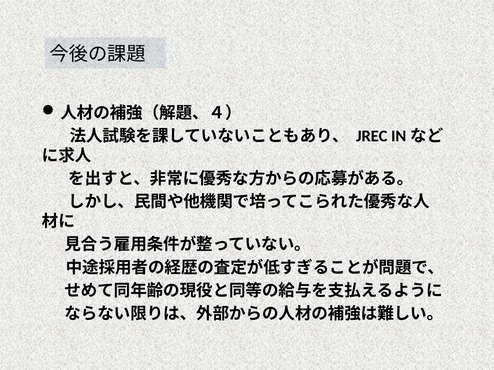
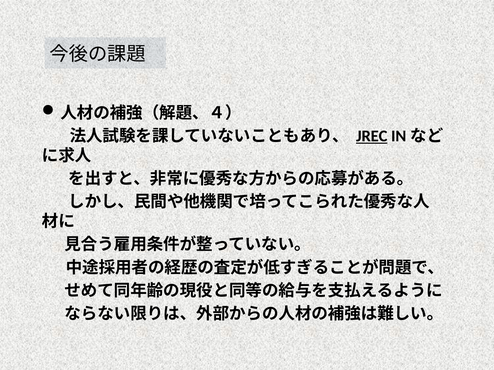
JREC underline: none -> present
